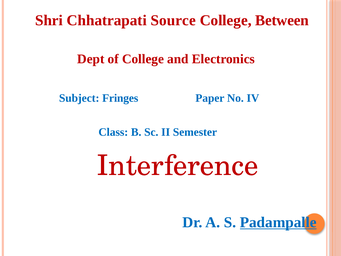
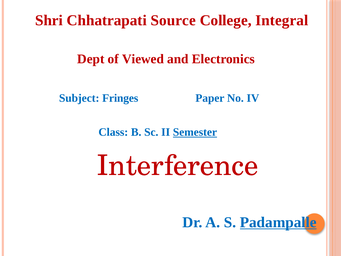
Between: Between -> Integral
of College: College -> Viewed
Semester underline: none -> present
